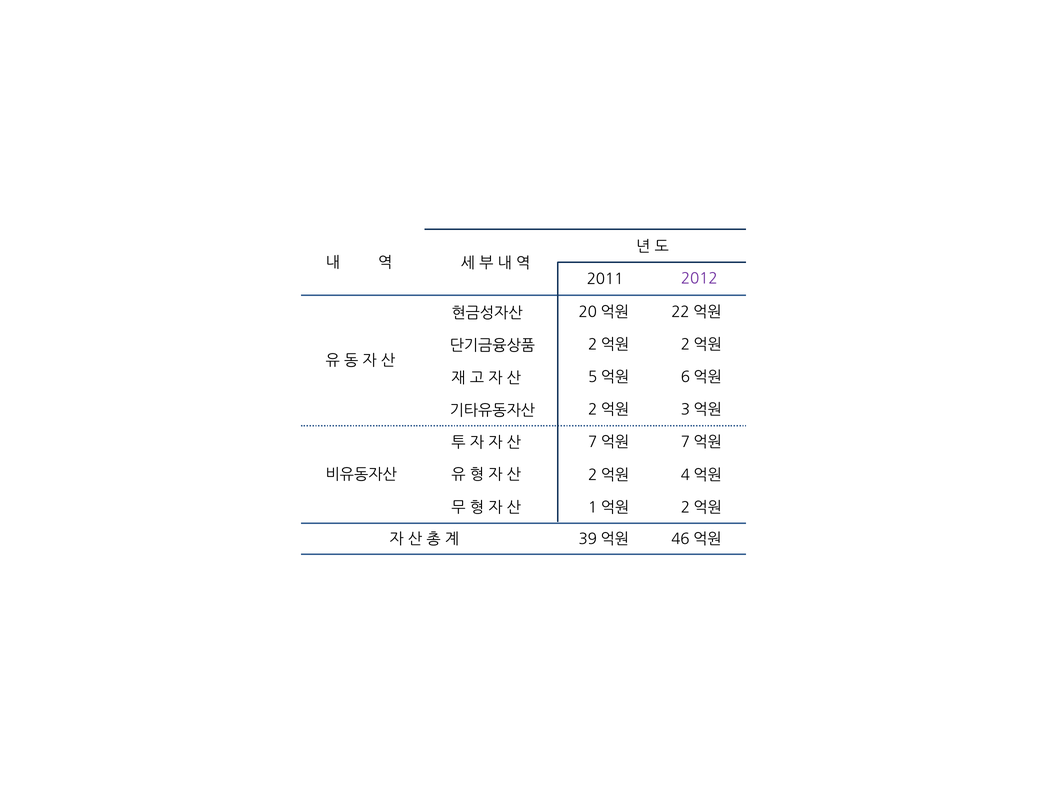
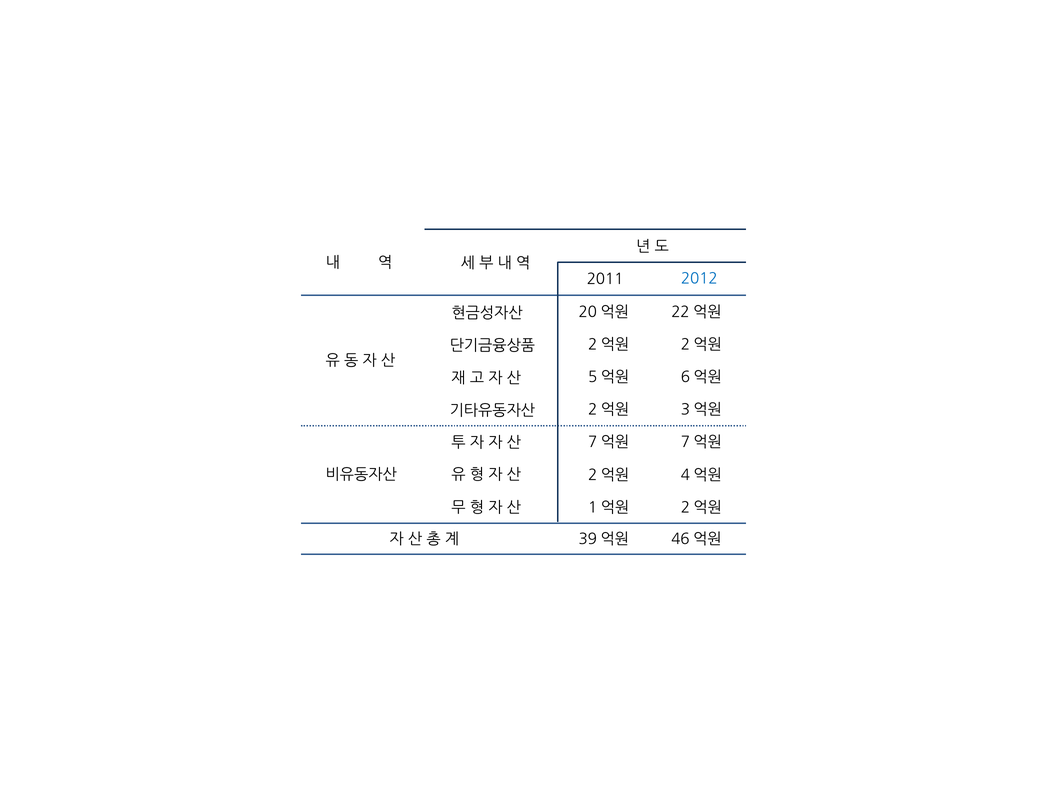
2012 colour: purple -> blue
